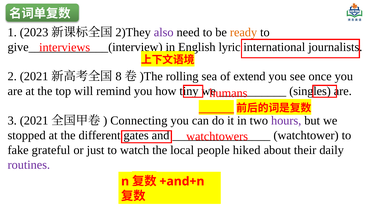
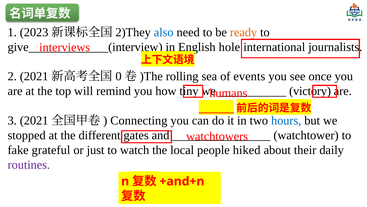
also colour: purple -> blue
lyric: lyric -> hole
8: 8 -> 0
extend: extend -> events
singles: singles -> victory
hours colour: purple -> blue
